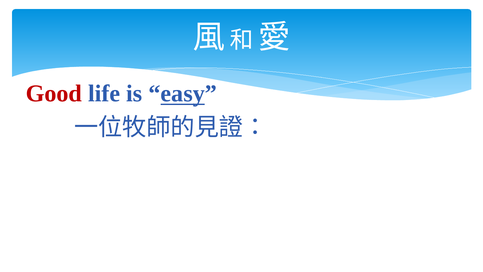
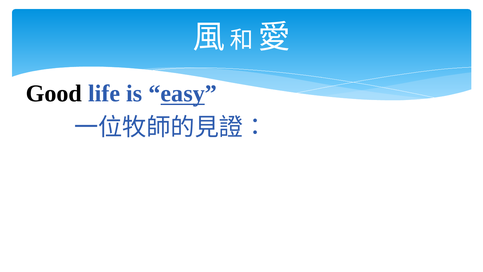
Good colour: red -> black
